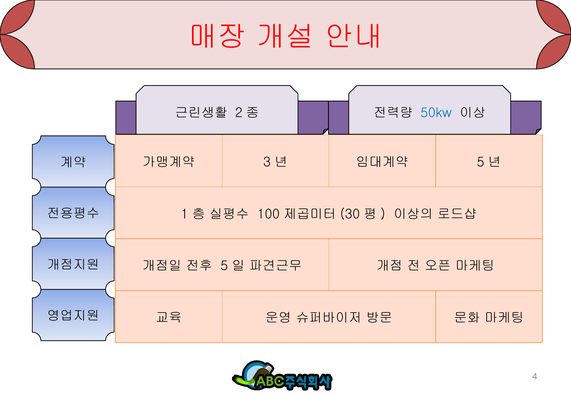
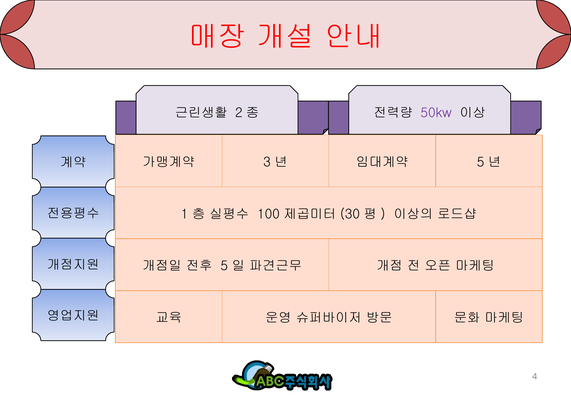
50kw colour: blue -> purple
